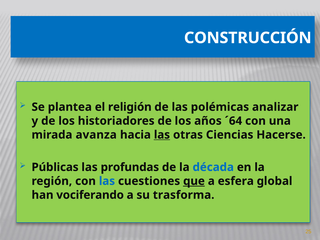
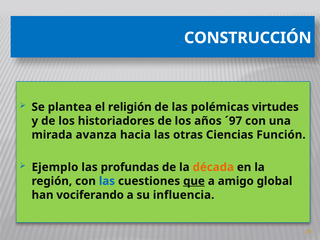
analizar: analizar -> virtudes
´64: ´64 -> ´97
las at (162, 135) underline: present -> none
Hacerse: Hacerse -> Función
Públicas: Públicas -> Ejemplo
década colour: blue -> orange
esfera: esfera -> amigo
trasforma: trasforma -> influencia
